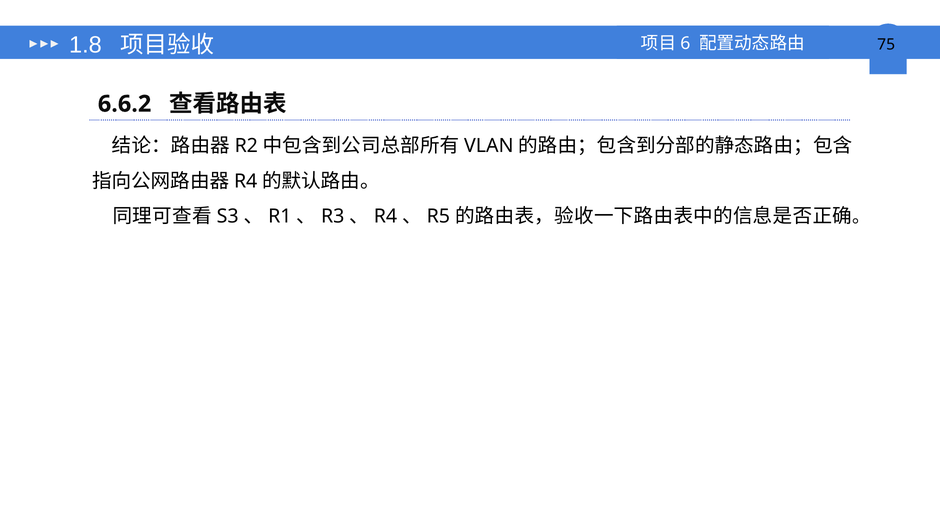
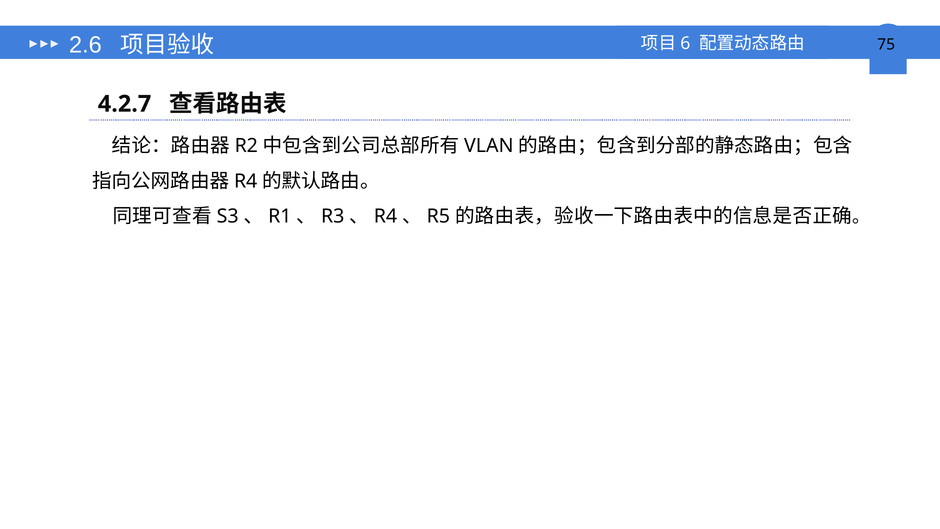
1.8: 1.8 -> 2.6
6.6.2: 6.6.2 -> 4.2.7
